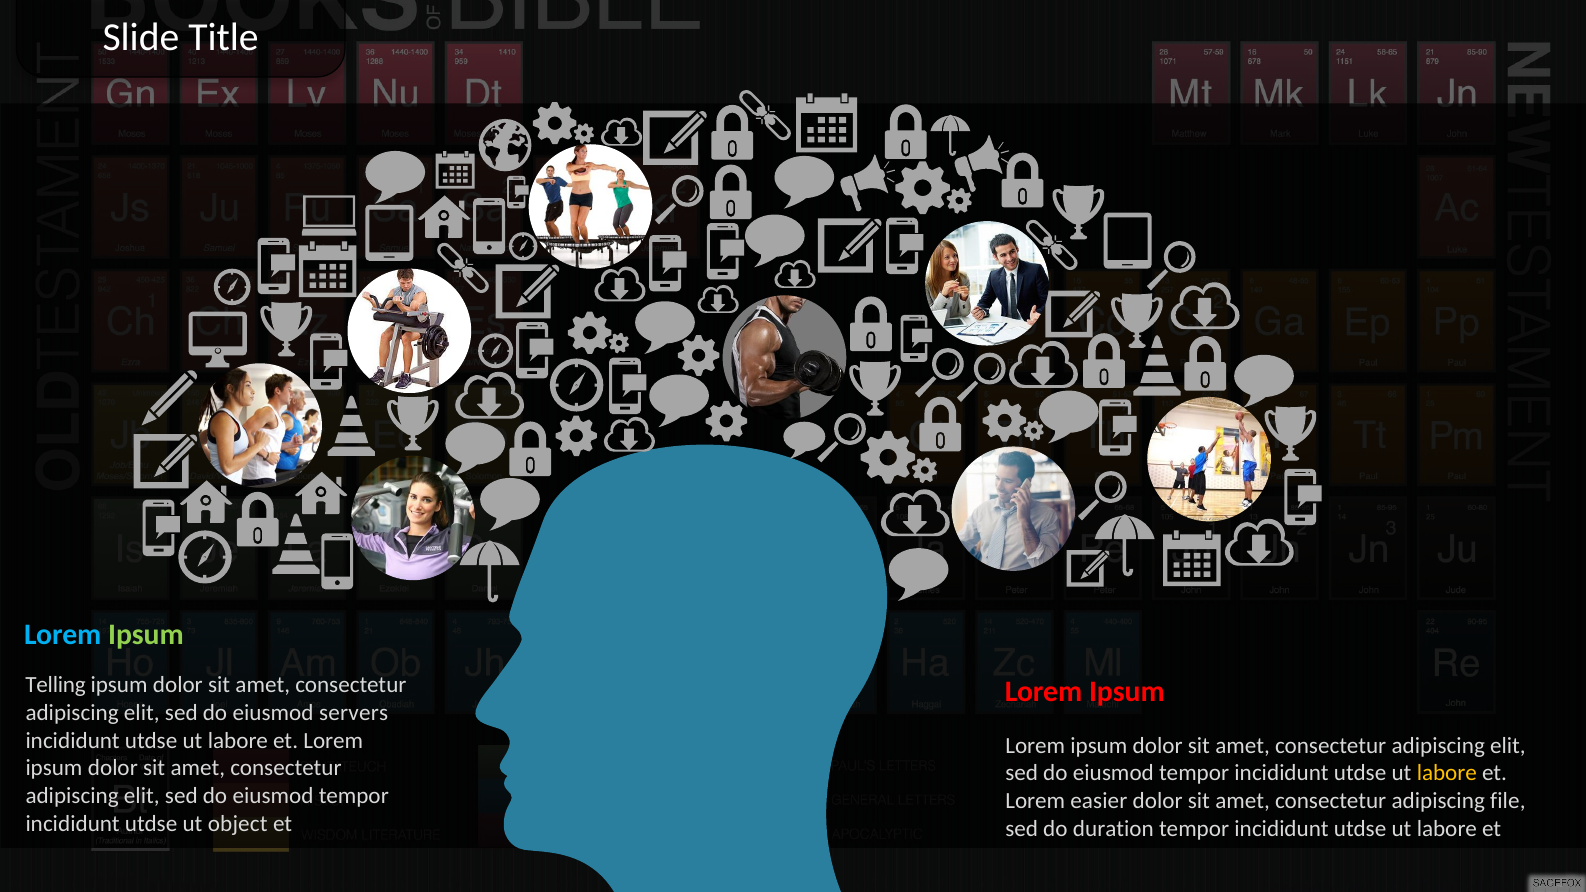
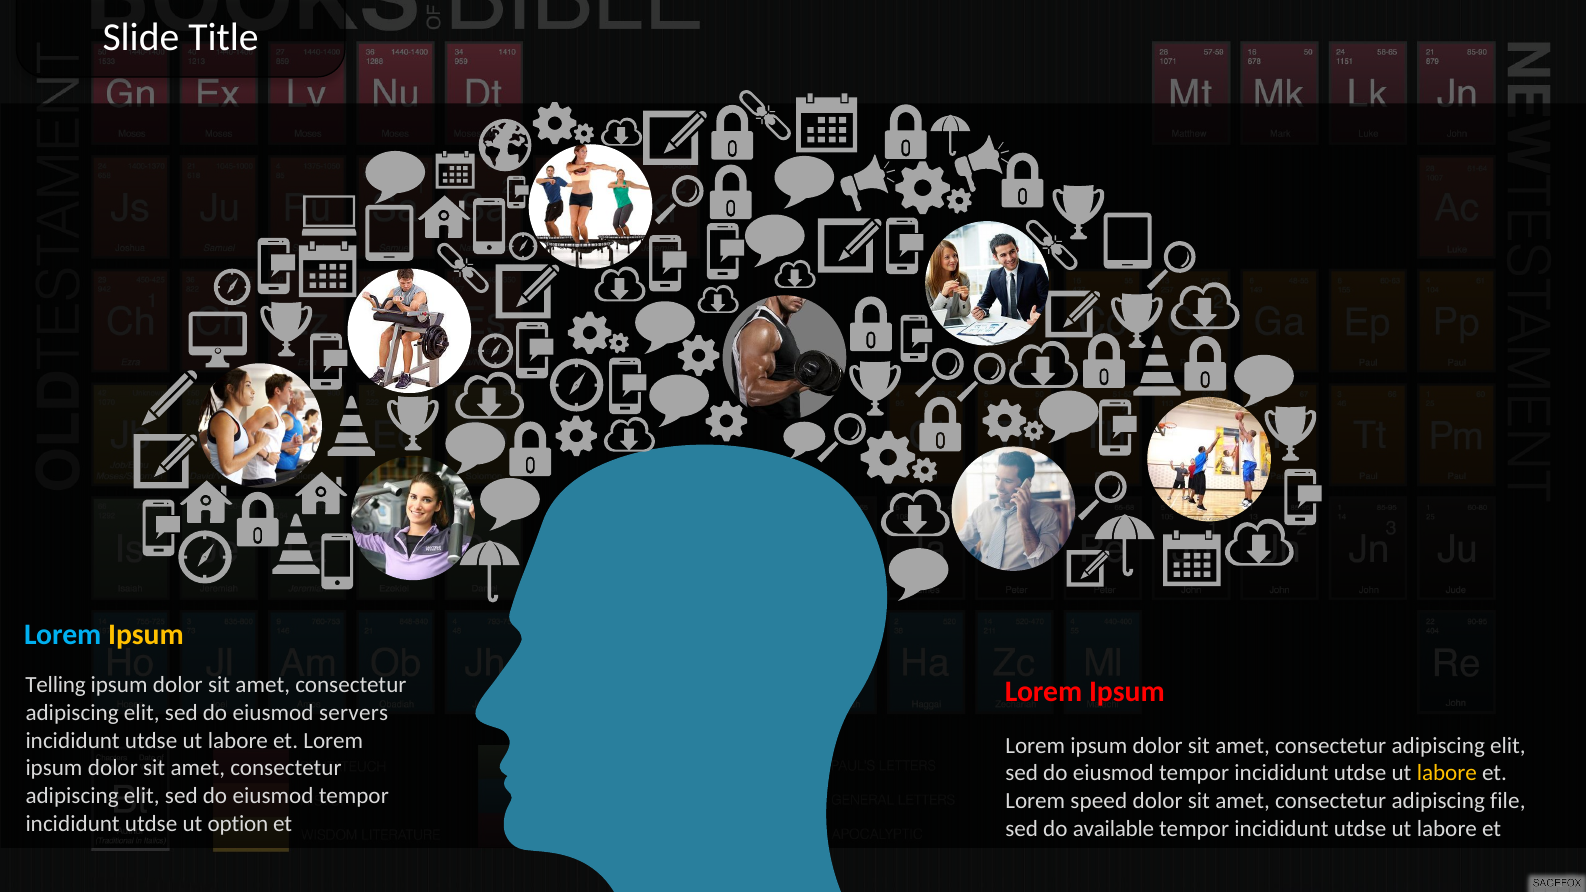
Ipsum at (146, 635) colour: light green -> yellow
easier: easier -> speed
object: object -> option
duration: duration -> available
